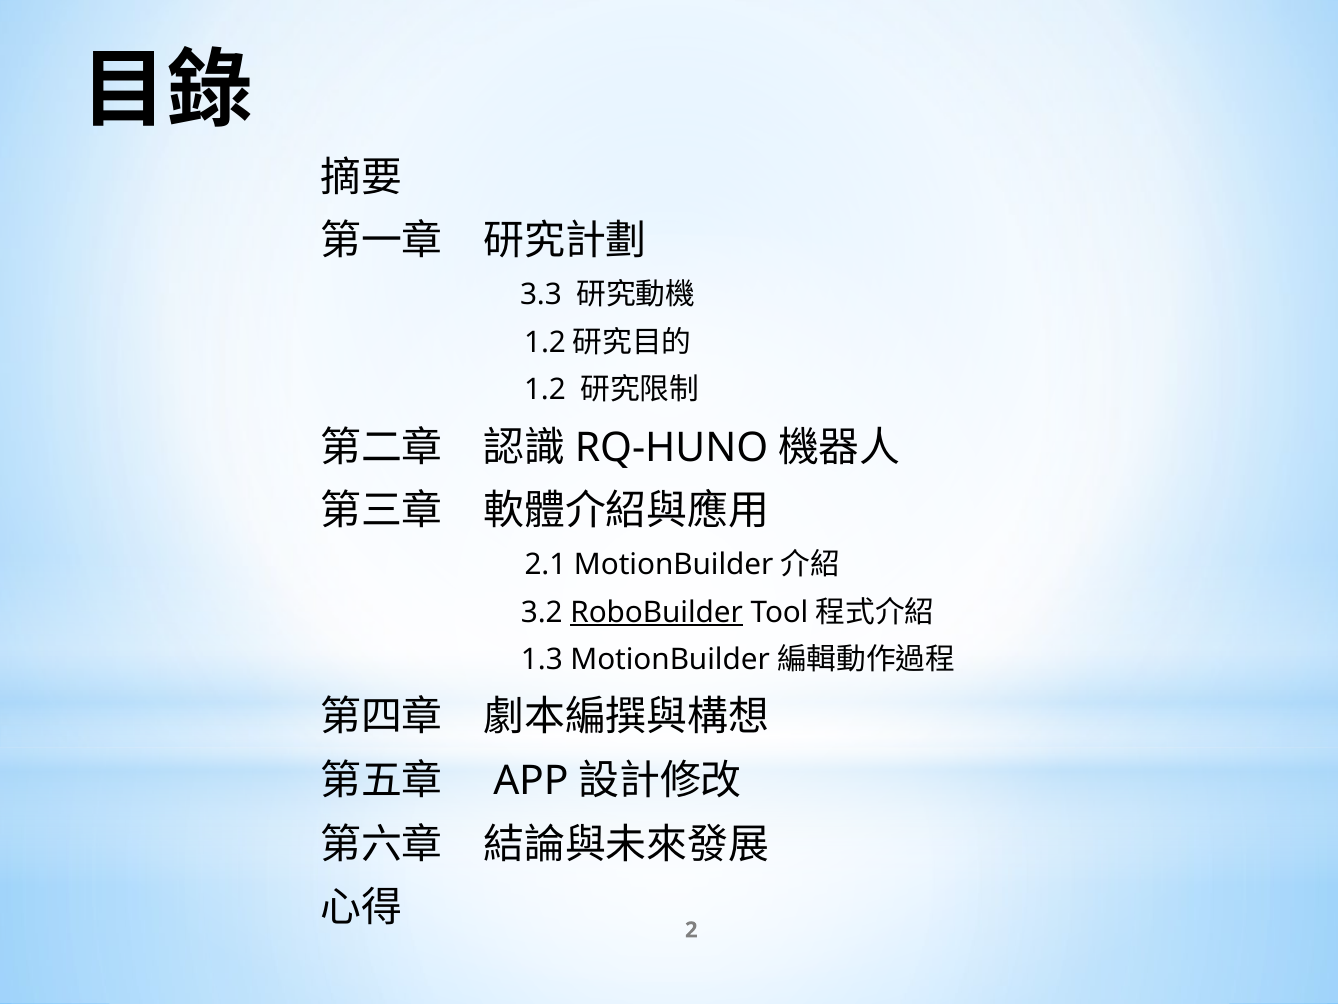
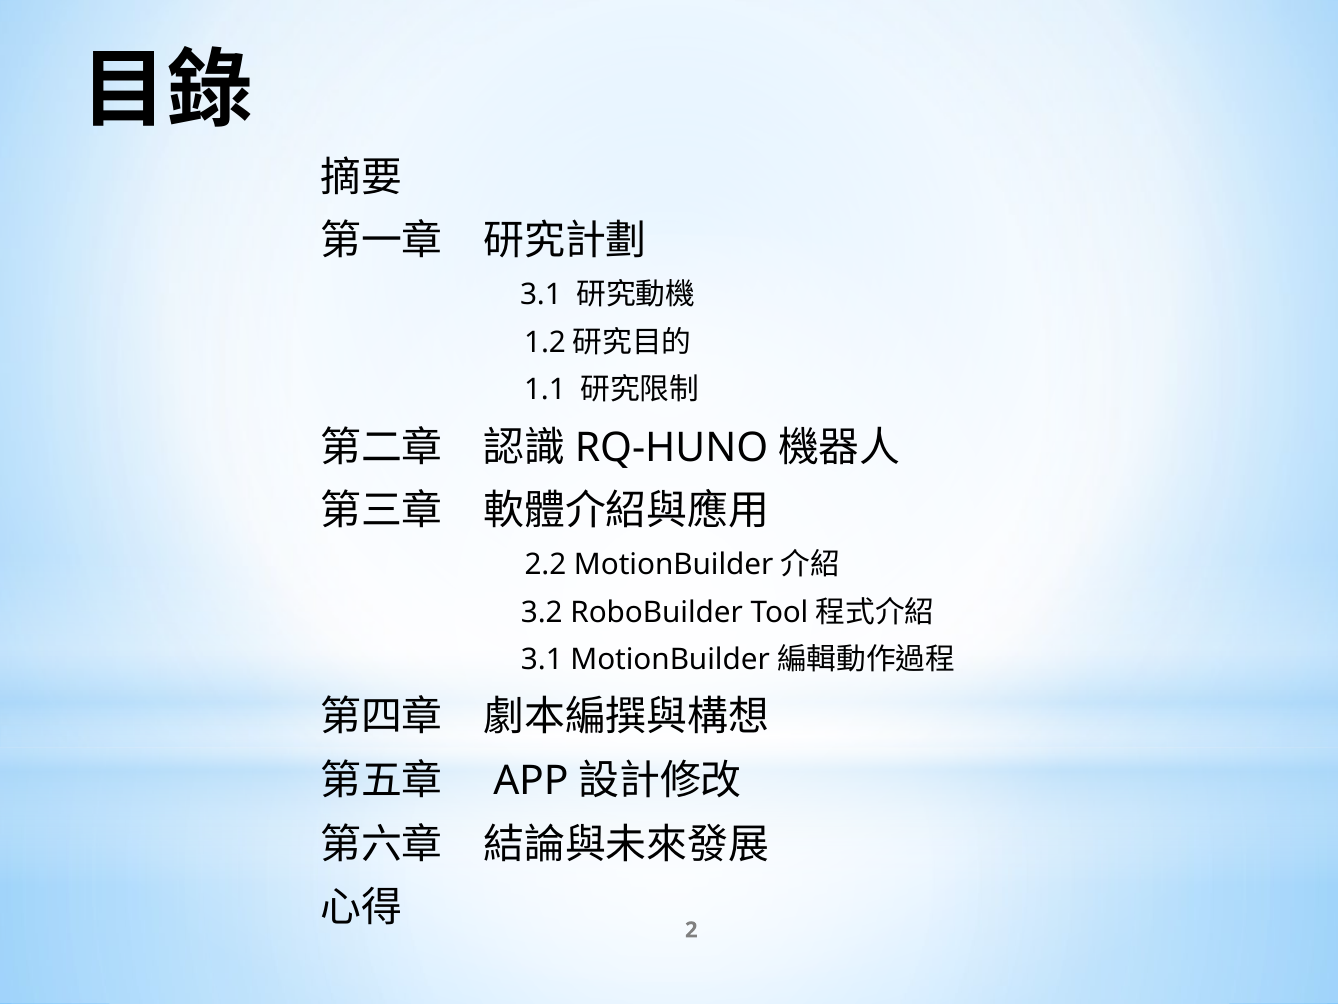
3.3 at (541, 295): 3.3 -> 3.1
1.2: 1.2 -> 1.1
2.1: 2.1 -> 2.2
RoboBuilder underline: present -> none
1.3 at (542, 659): 1.3 -> 3.1
